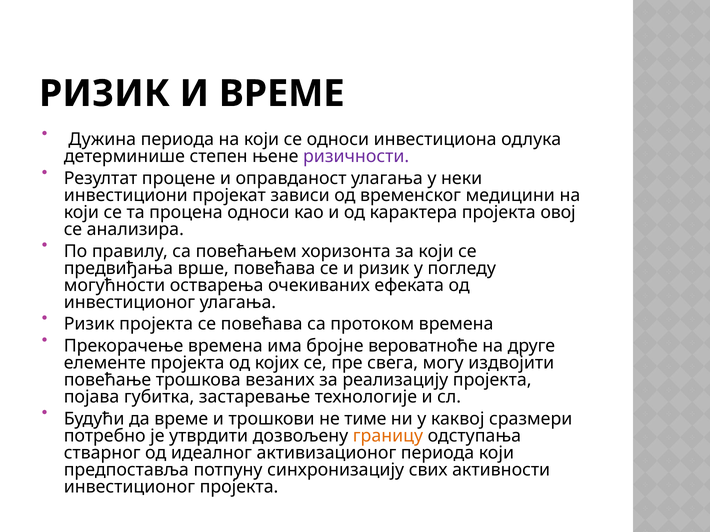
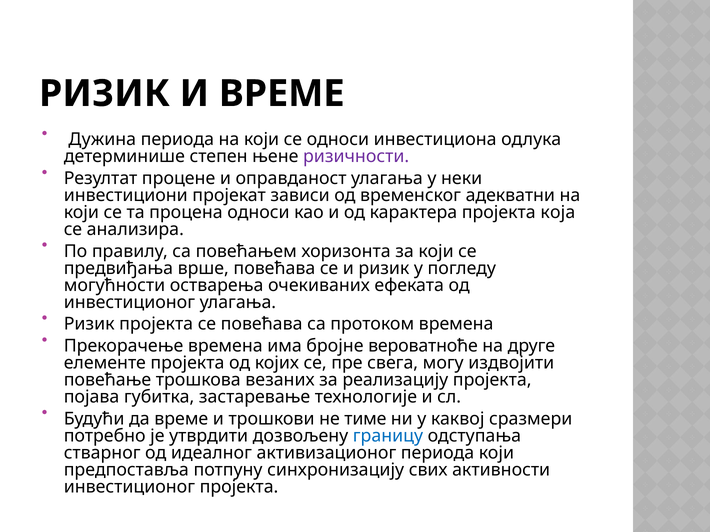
медицини: медицини -> адекватни
овој: овој -> која
границу colour: orange -> blue
